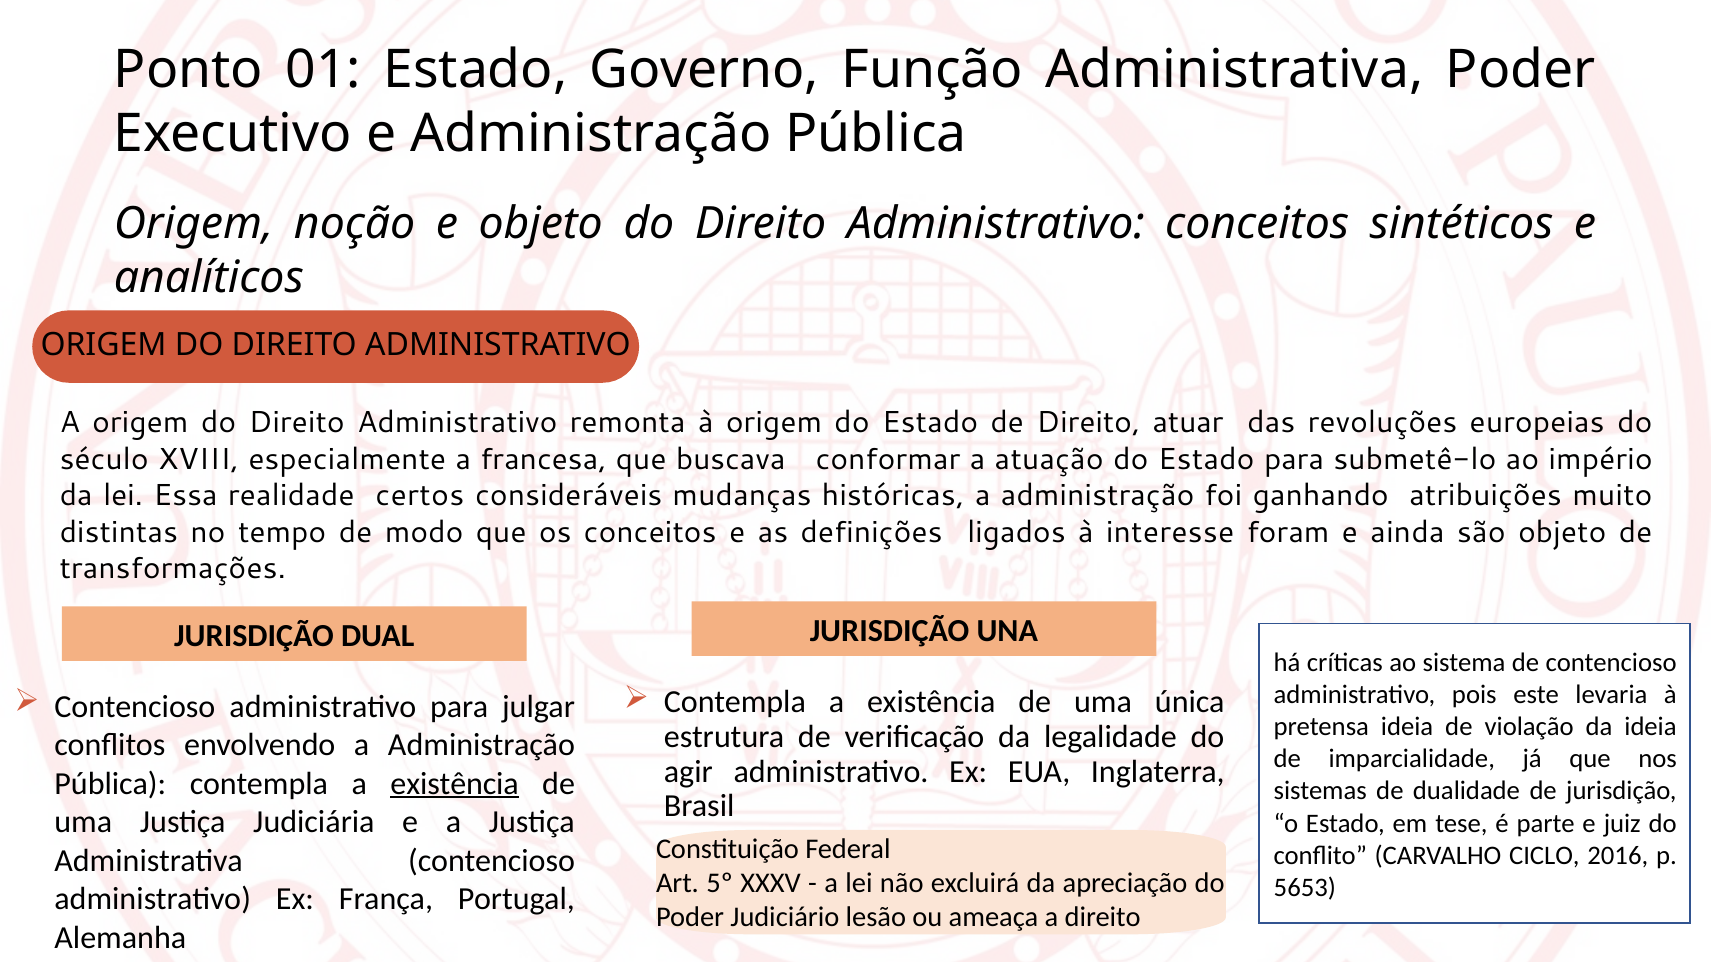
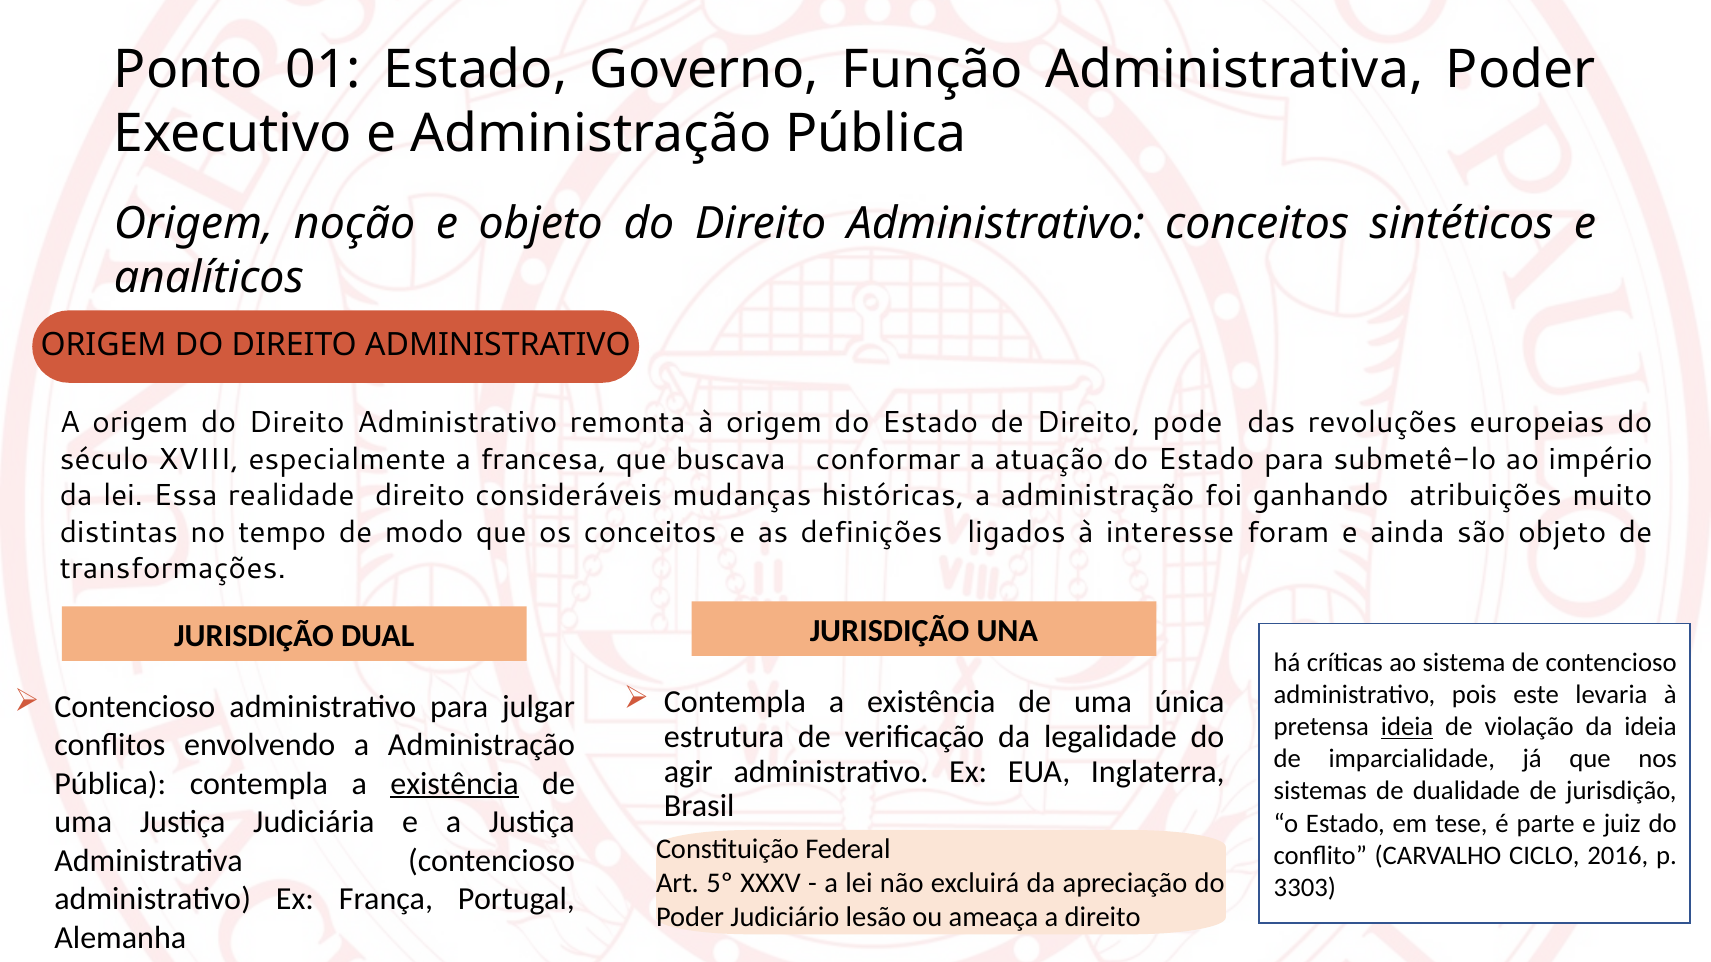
atuar: atuar -> pode
realidade certos: certos -> direito
ideia at (1407, 727) underline: none -> present
5653: 5653 -> 3303
